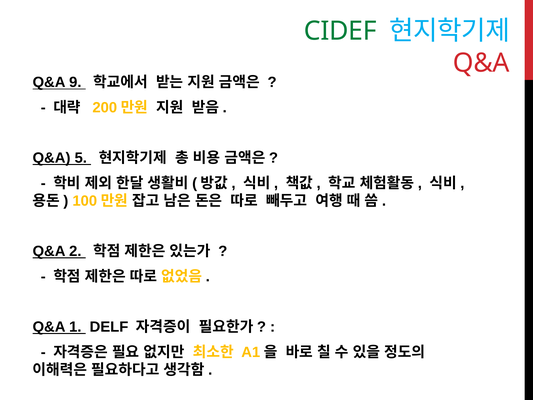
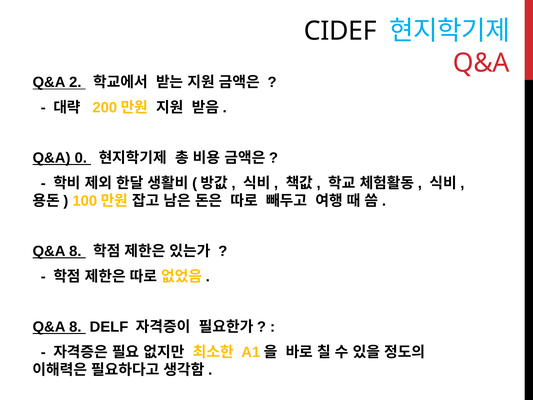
CIDEF colour: green -> black
9: 9 -> 2
5: 5 -> 0
2 at (75, 251): 2 -> 8
1 at (75, 327): 1 -> 8
